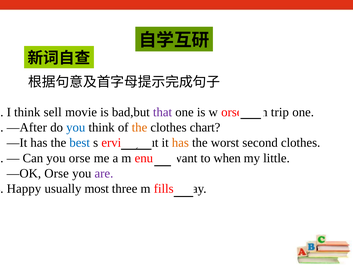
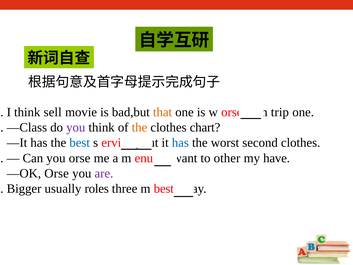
that colour: purple -> orange
—After: —After -> —Class
you at (76, 127) colour: blue -> purple
has at (180, 143) colour: orange -> blue
when: when -> other
little: little -> have
Happy: Happy -> Bigger
most: most -> roles
m fills: fills -> best
